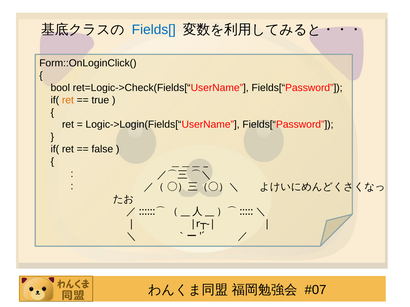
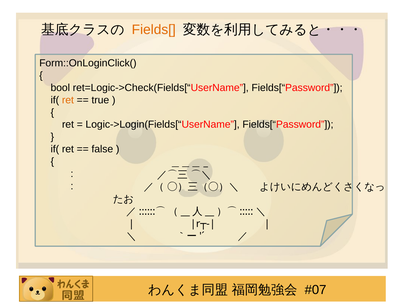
Fields[ colour: blue -> orange
